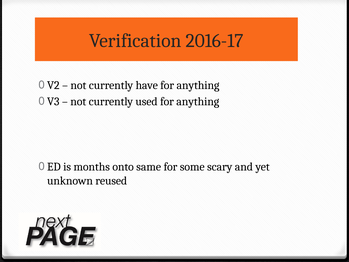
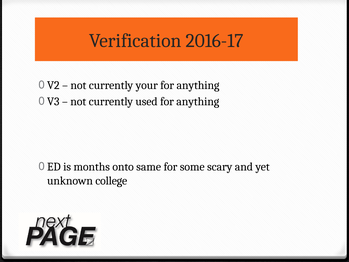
have: have -> your
reused: reused -> college
